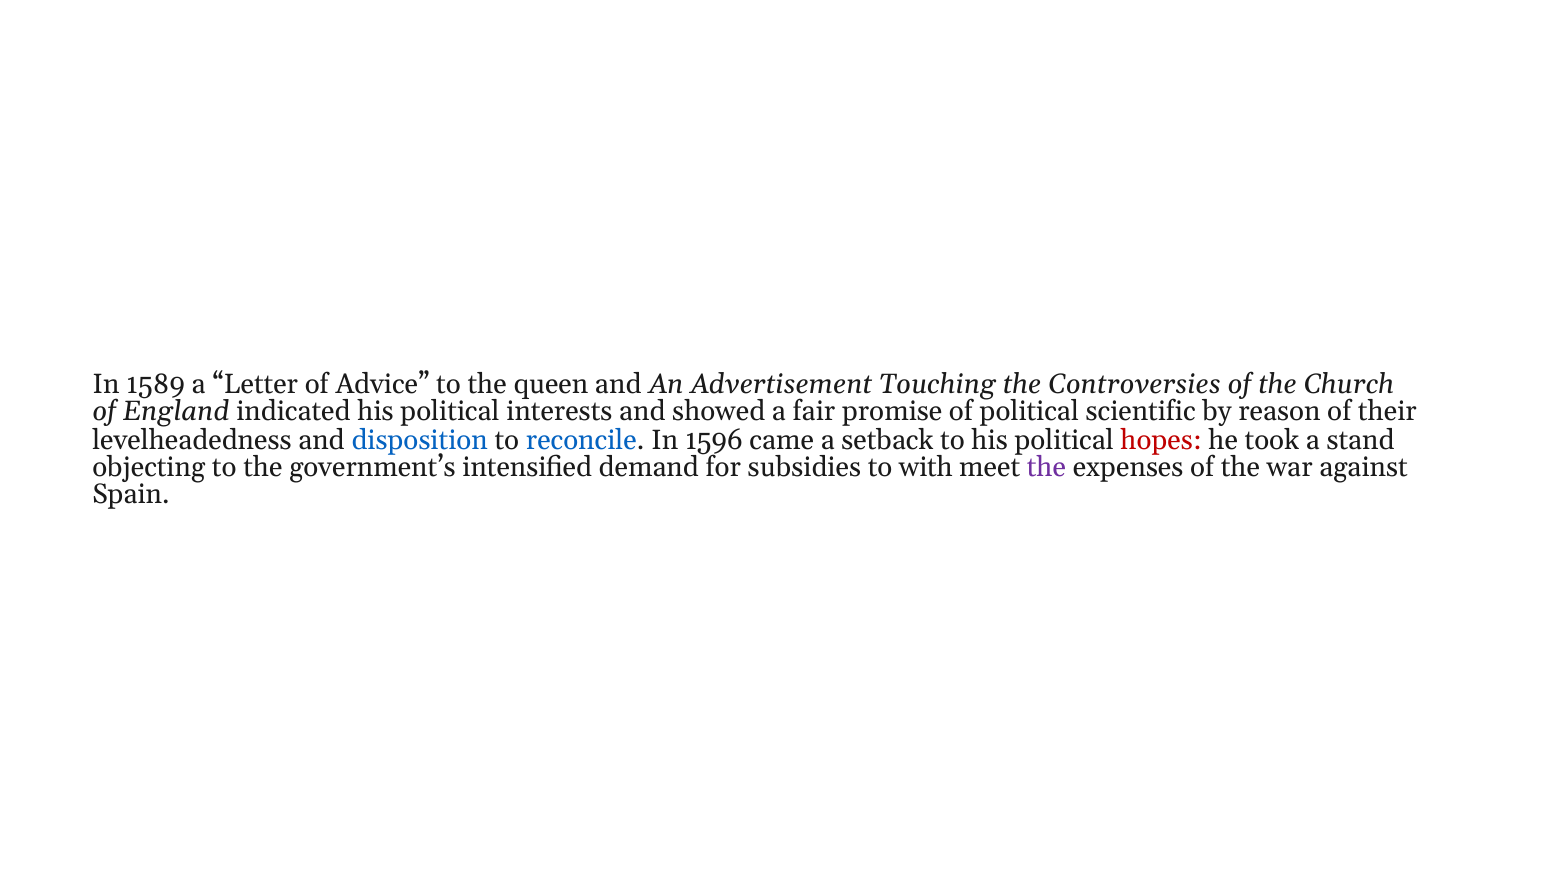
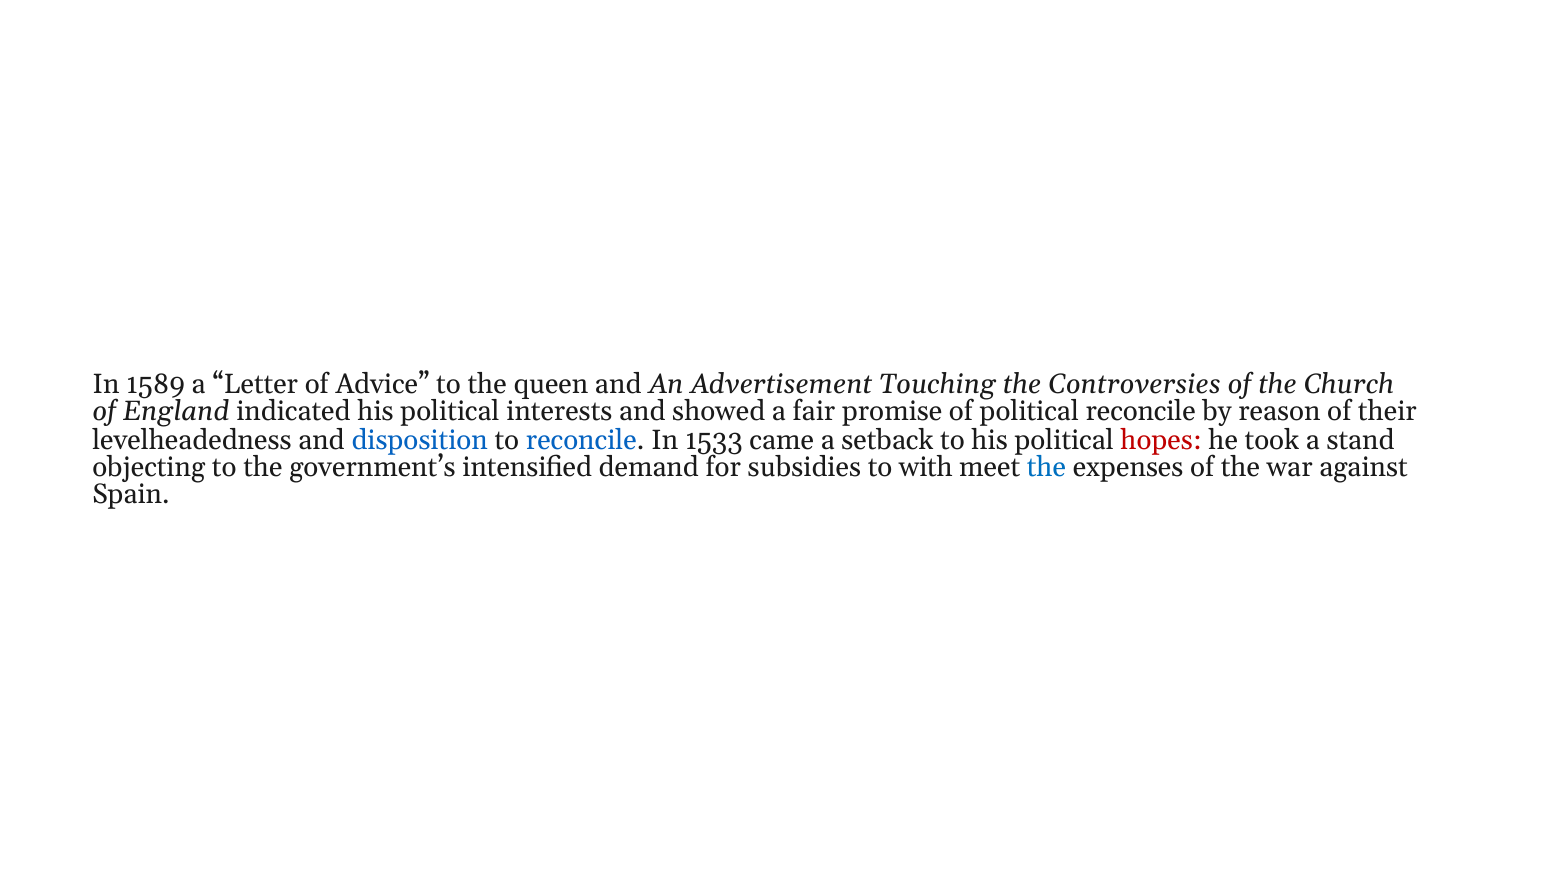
political scientific: scientific -> reconcile
1596: 1596 -> 1533
the at (1046, 467) colour: purple -> blue
